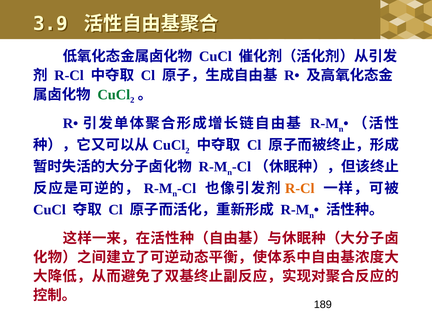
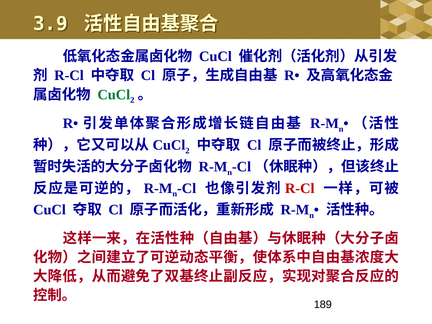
R-Cl at (300, 188) colour: orange -> red
